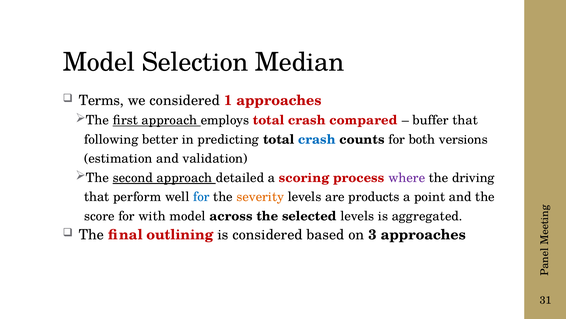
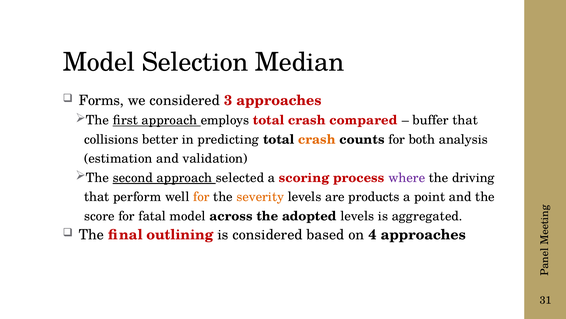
Terms: Terms -> Forms
1: 1 -> 3
following: following -> collisions
crash at (317, 139) colour: blue -> orange
versions: versions -> analysis
detailed: detailed -> selected
for at (201, 197) colour: blue -> orange
with: with -> fatal
selected: selected -> adopted
3: 3 -> 4
